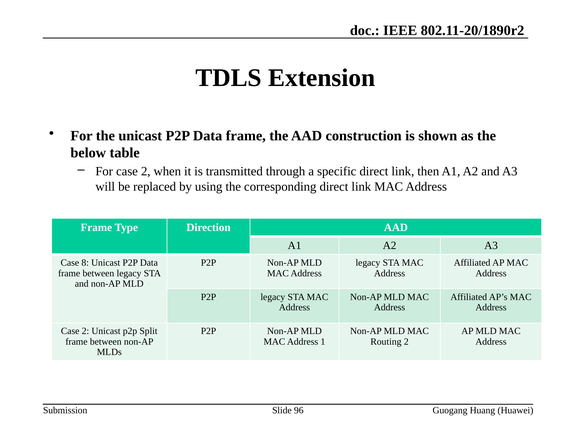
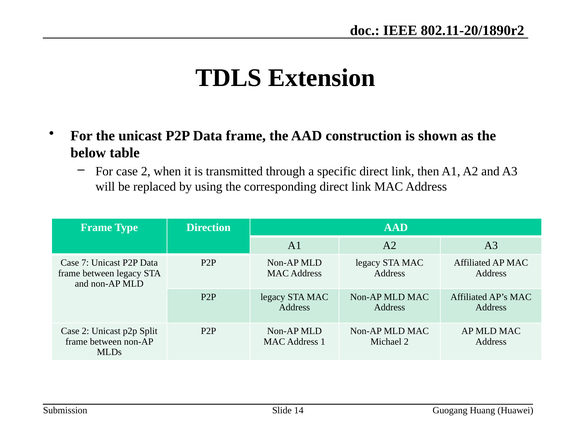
8: 8 -> 7
Routing: Routing -> Michael
96: 96 -> 14
